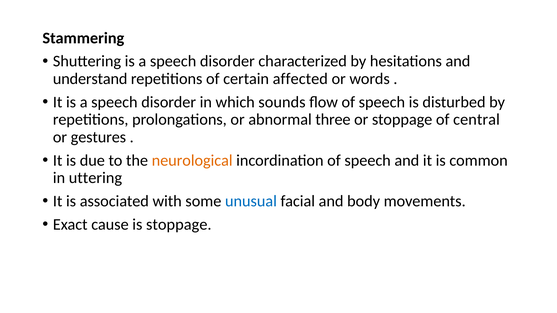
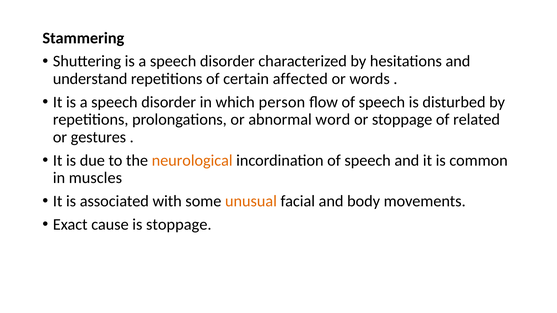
sounds: sounds -> person
three: three -> word
central: central -> related
uttering: uttering -> muscles
unusual colour: blue -> orange
